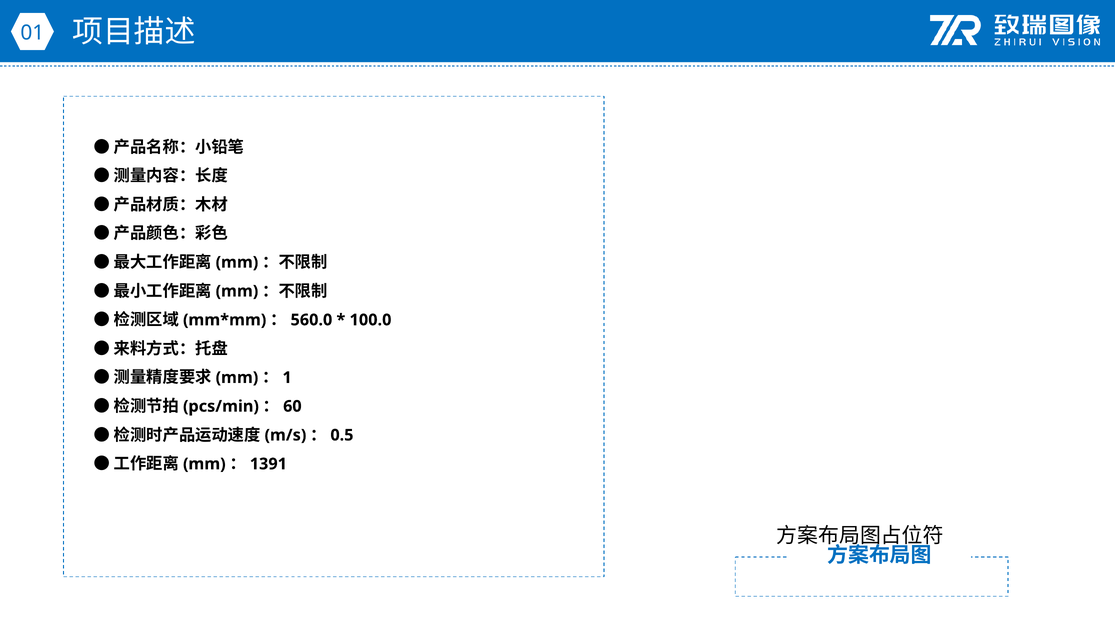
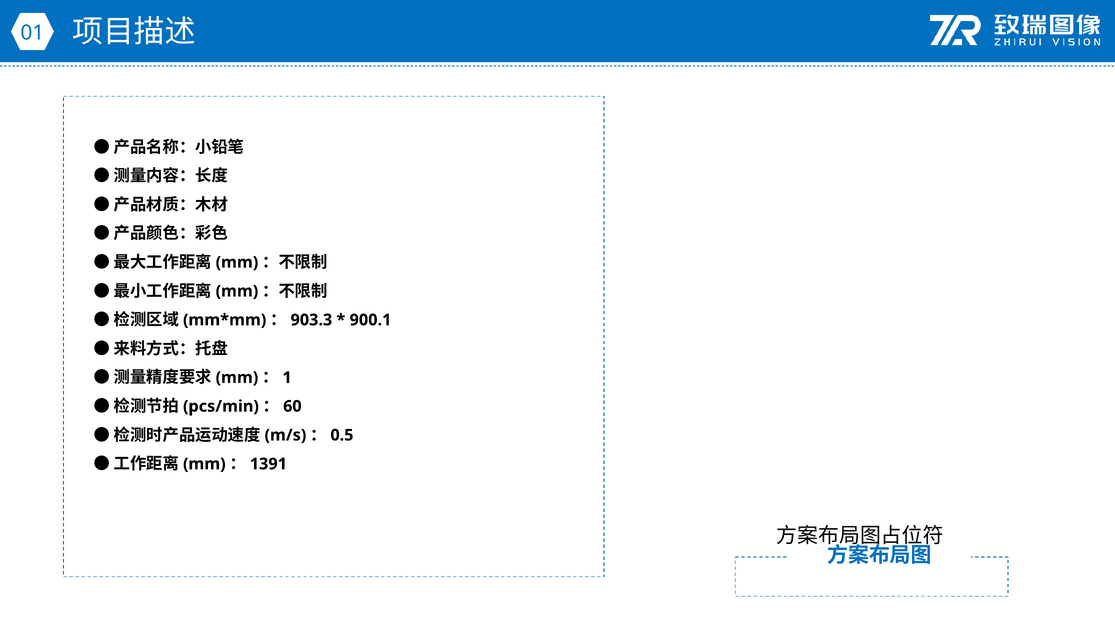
560.0: 560.0 -> 903.3
100.0: 100.0 -> 900.1
